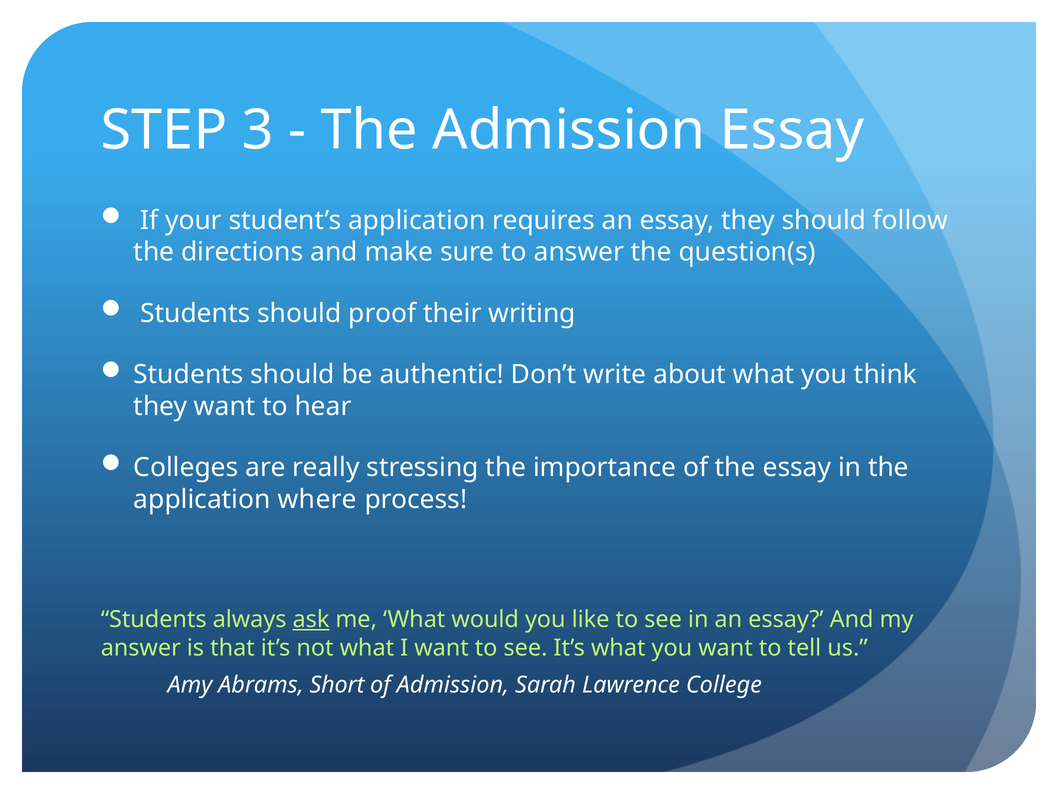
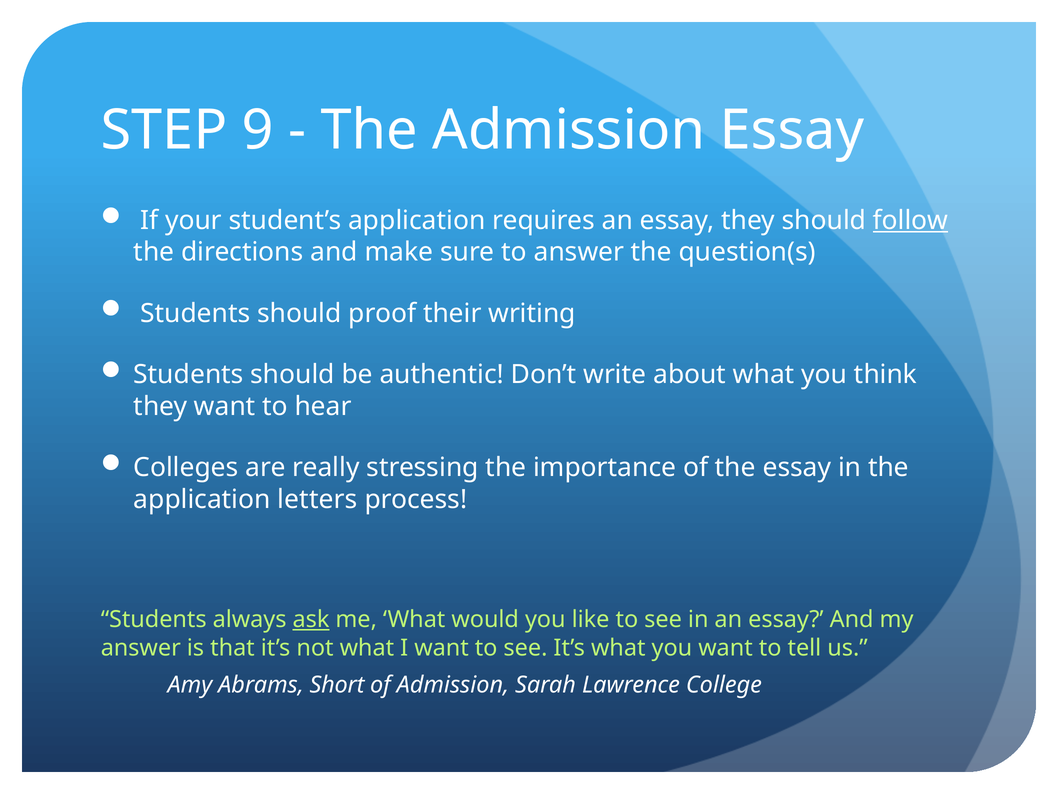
3: 3 -> 9
follow underline: none -> present
where: where -> letters
